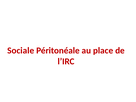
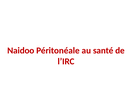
Sociale: Sociale -> Naidoo
place: place -> santé
